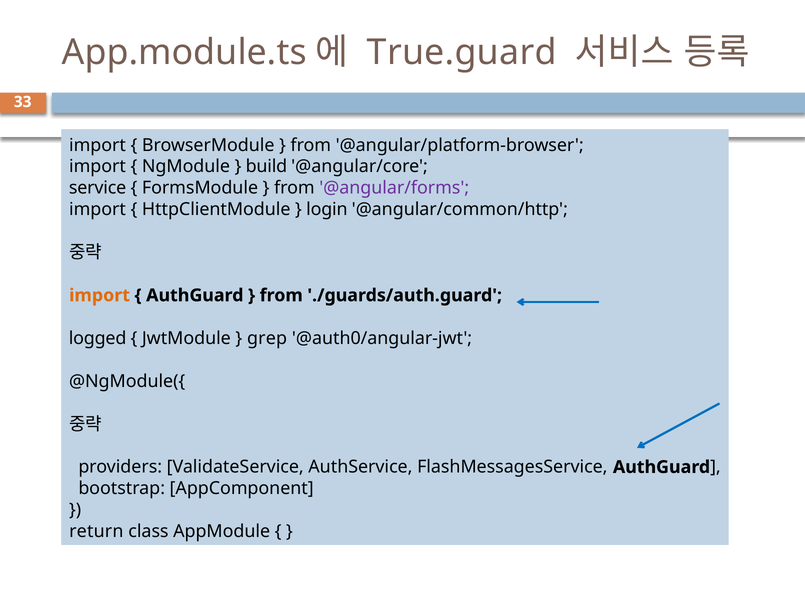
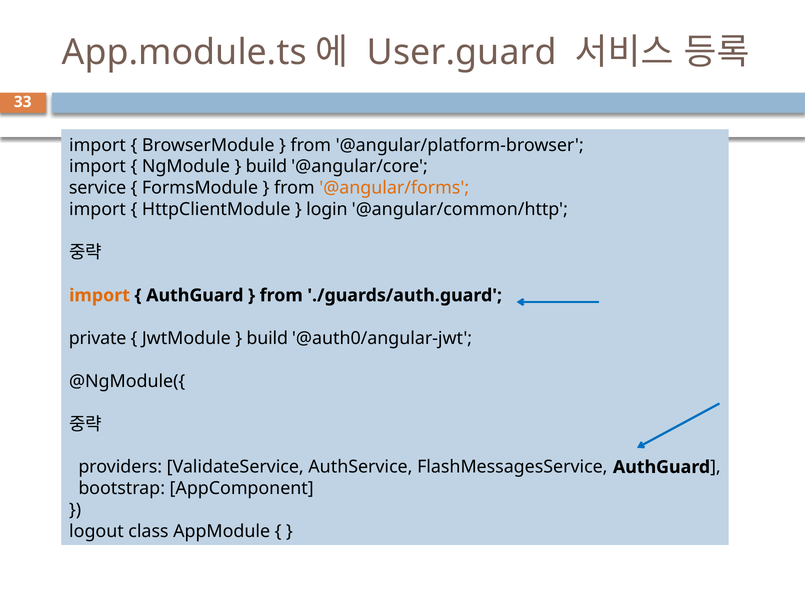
True.guard: True.guard -> User.guard
@angular/forms colour: purple -> orange
logged: logged -> private
grep at (267, 338): grep -> build
return: return -> logout
